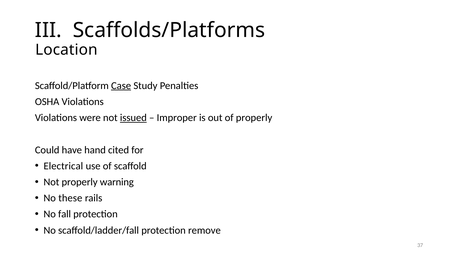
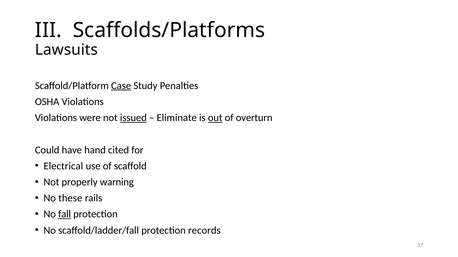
Location: Location -> Lawsuits
Improper: Improper -> Eliminate
out underline: none -> present
of properly: properly -> overturn
fall underline: none -> present
remove: remove -> records
